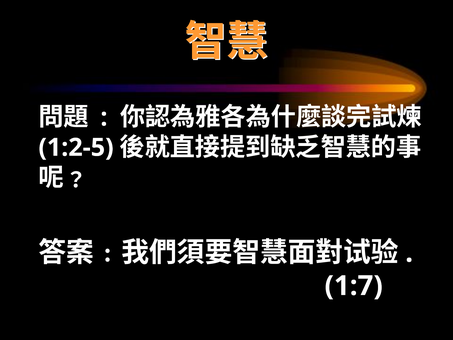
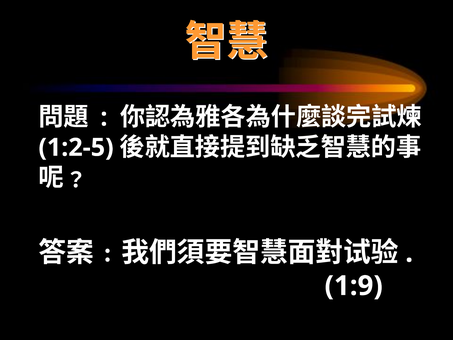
1:7: 1:7 -> 1:9
